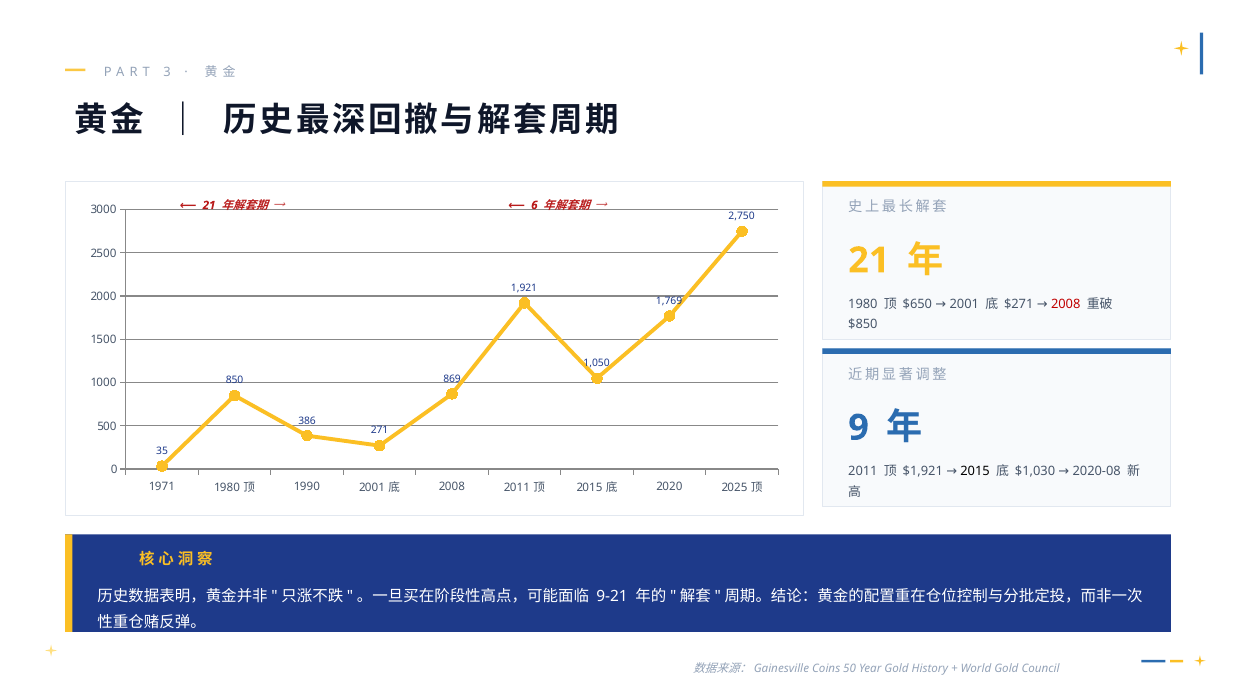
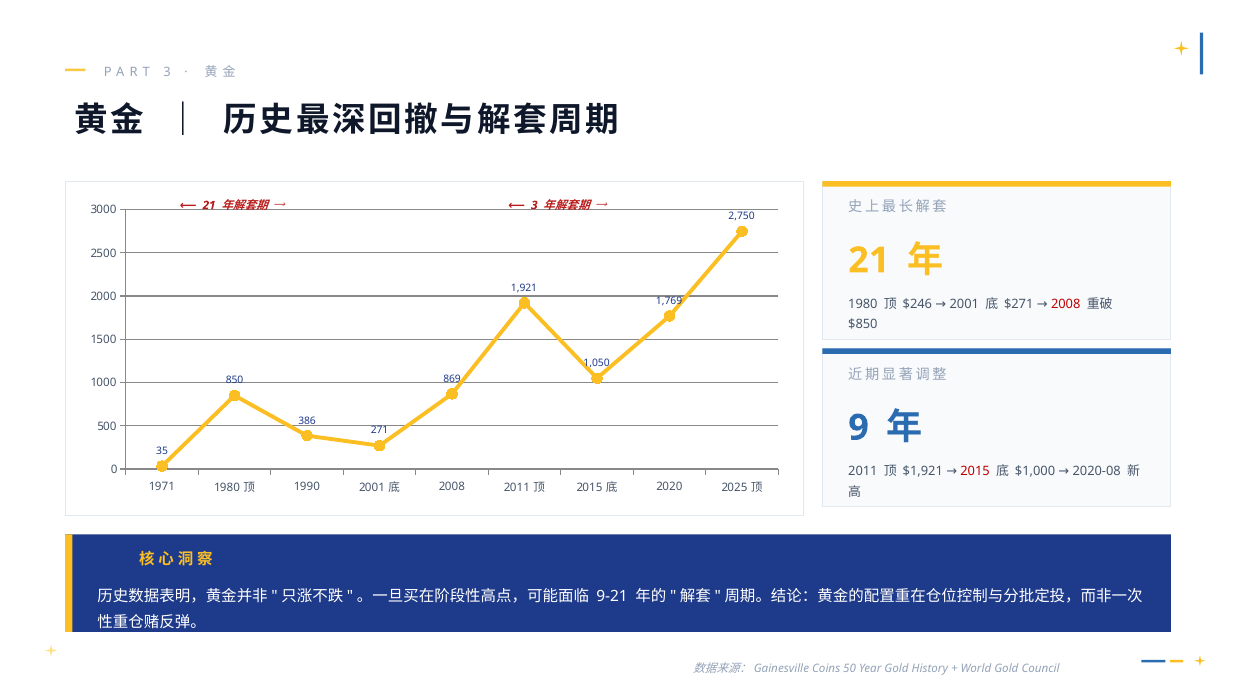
6 at (534, 205): 6 -> 3
$650: $650 -> $246
$1,030: $1,030 -> $1,000
2015 at (975, 472) colour: black -> red
